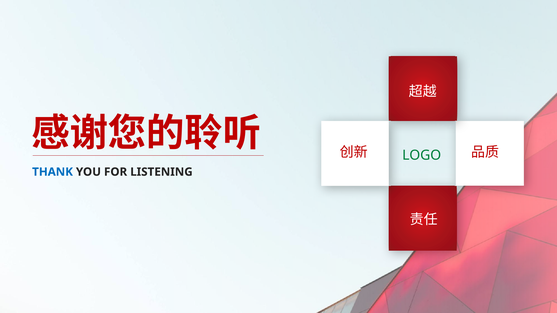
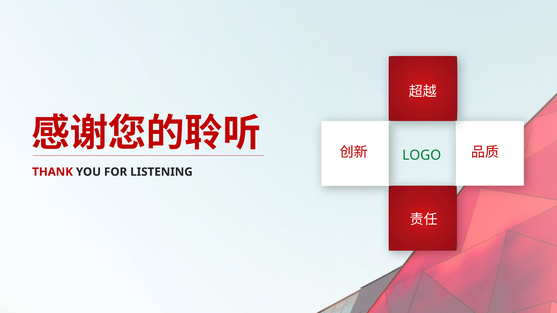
THANK colour: blue -> red
